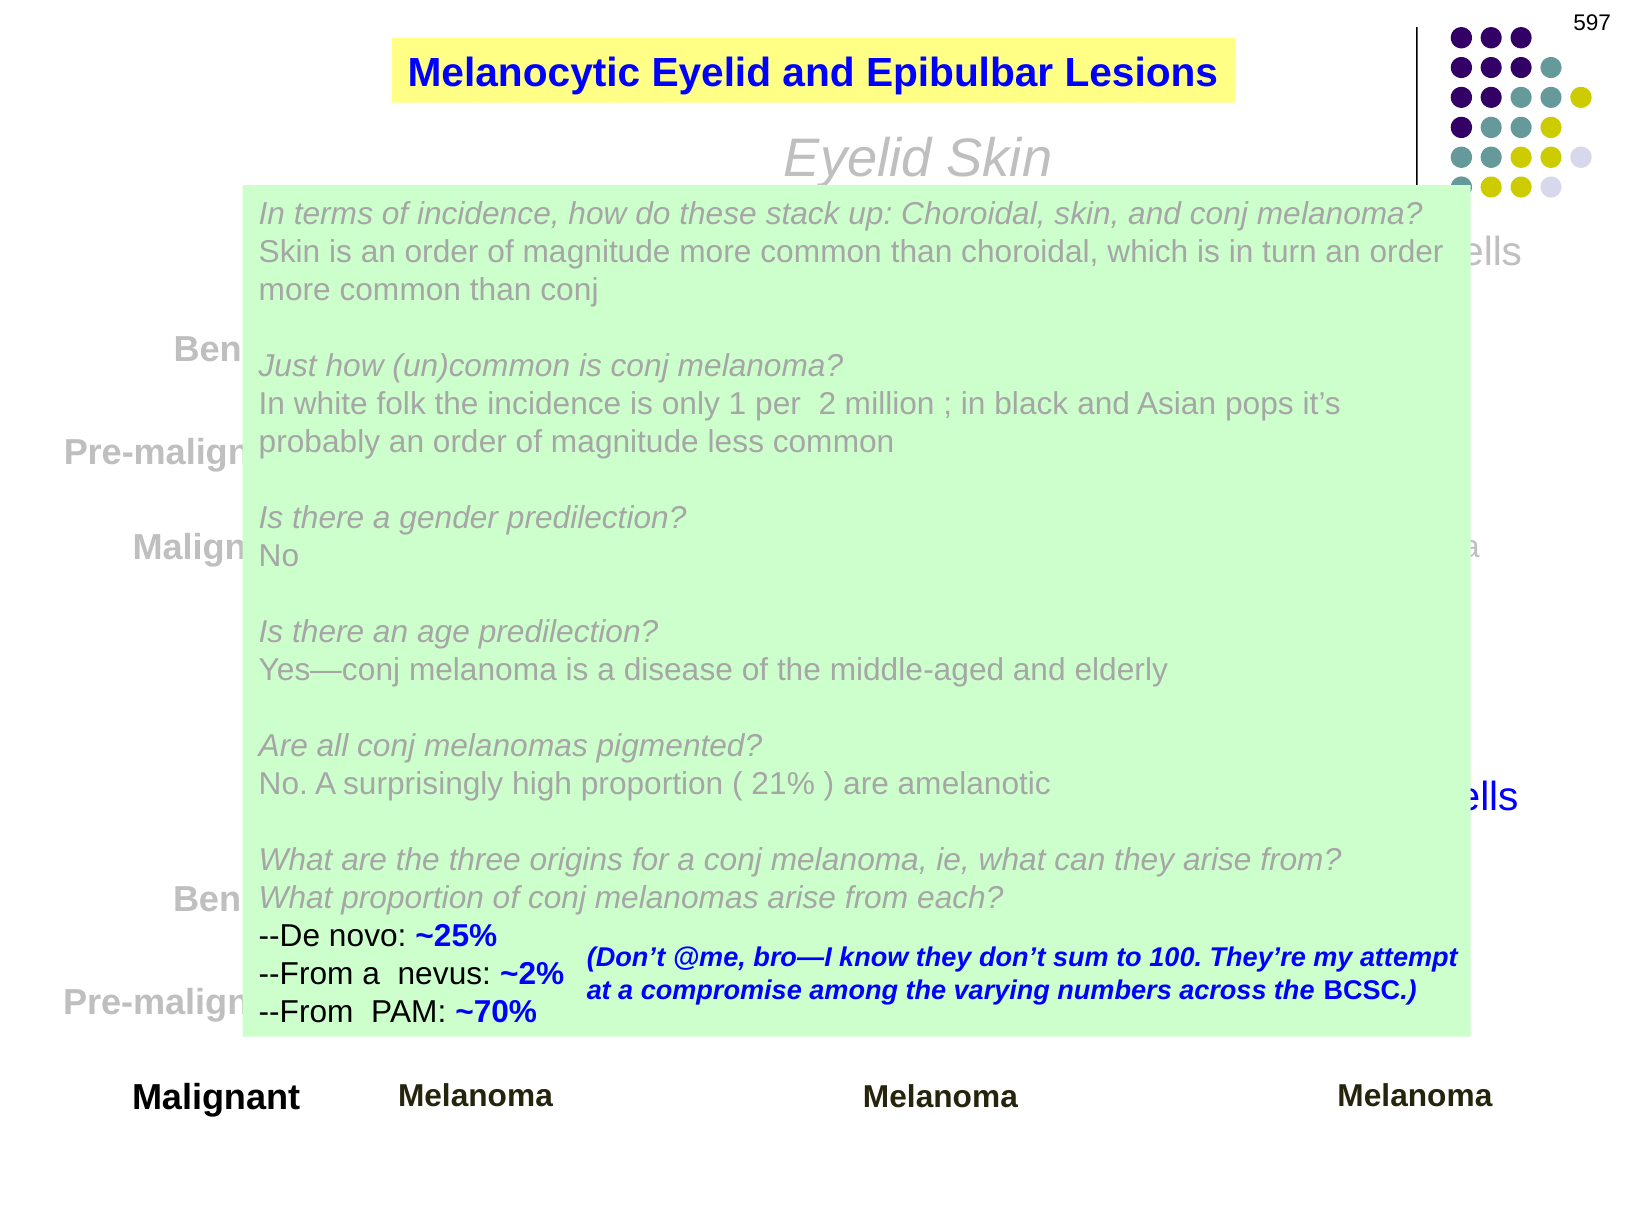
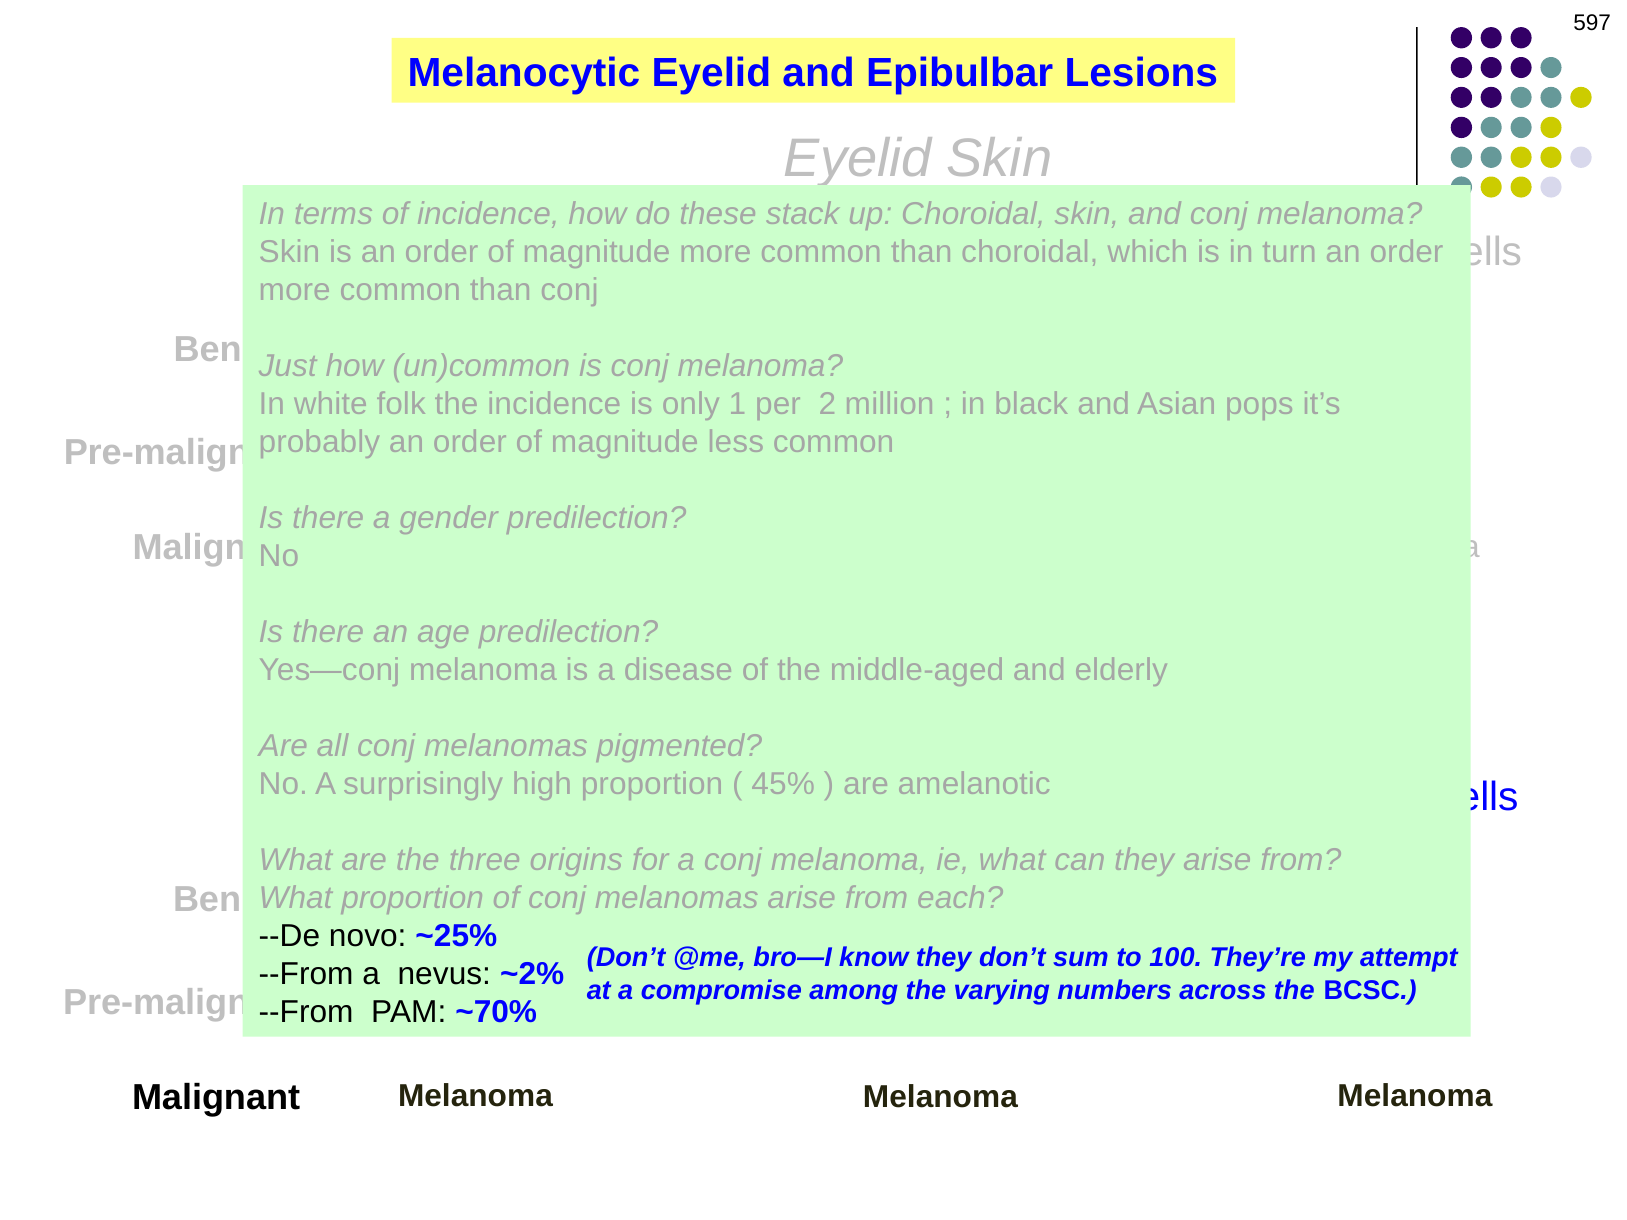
21%: 21% -> 45%
